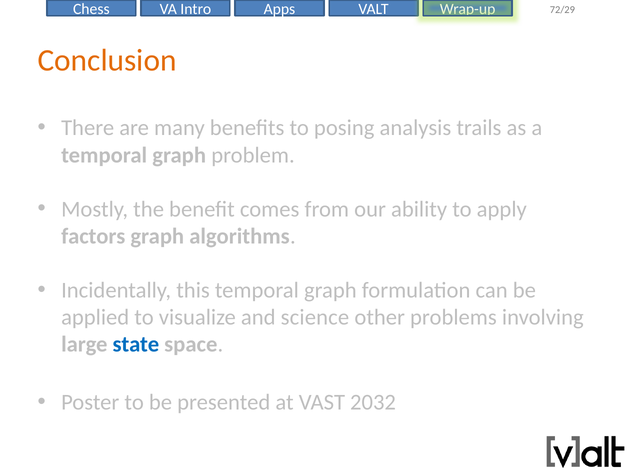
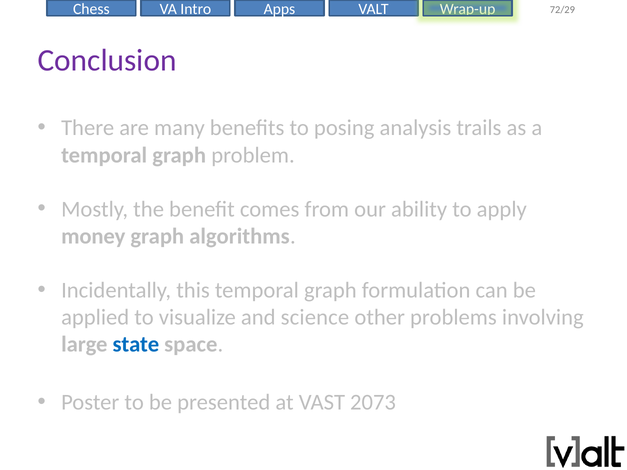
Conclusion colour: orange -> purple
factors: factors -> money
2032: 2032 -> 2073
